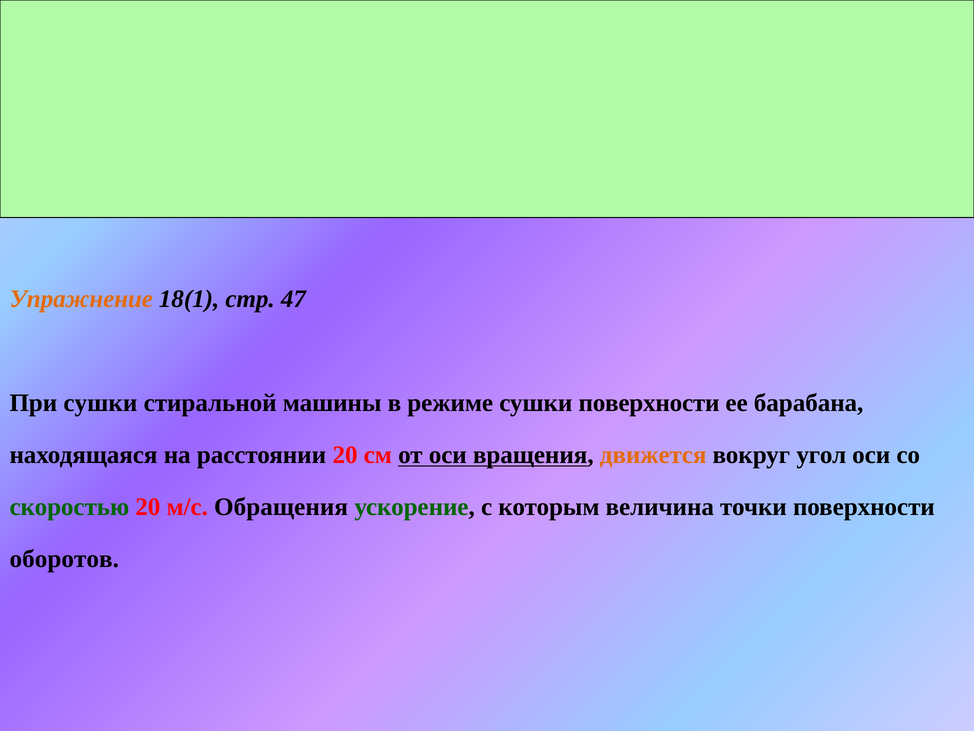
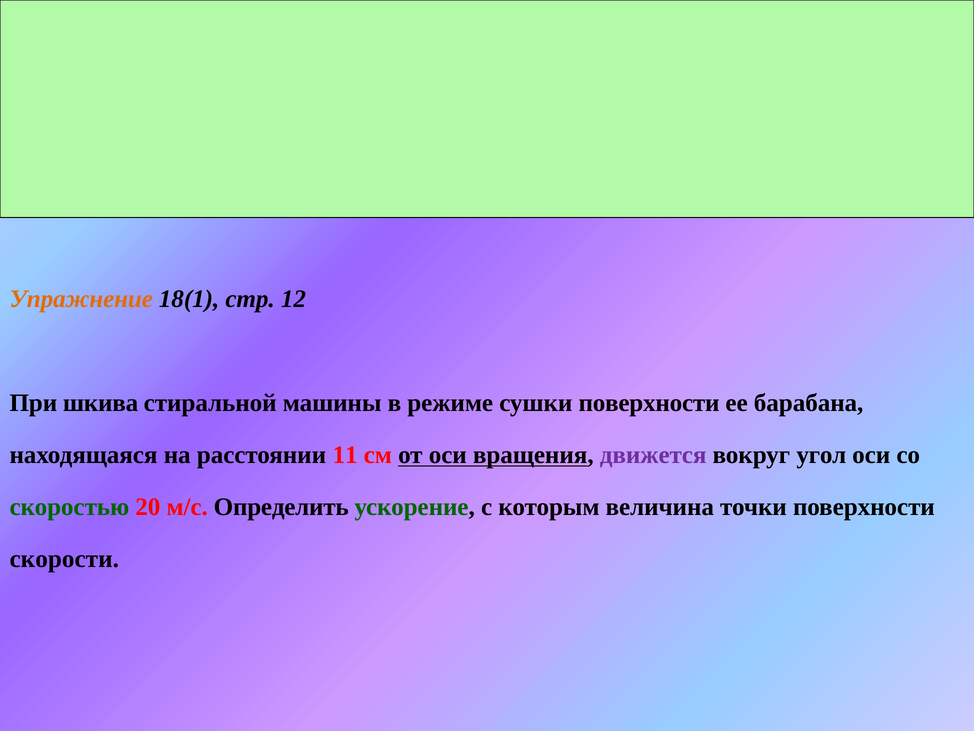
47: 47 -> 12
При сушки: сушки -> шкива
расстоянии 20: 20 -> 11
движется colour: orange -> purple
Обращения: Обращения -> Определить
оборотов: оборотов -> скорости
